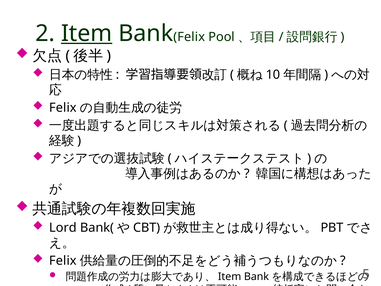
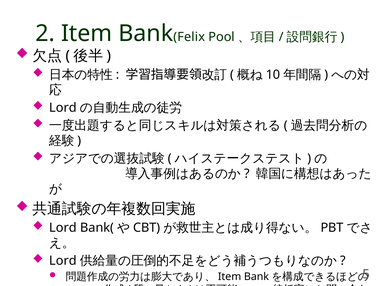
Item underline: present -> none
Felix at (63, 108): Felix -> Lord
Felix at (63, 260): Felix -> Lord
